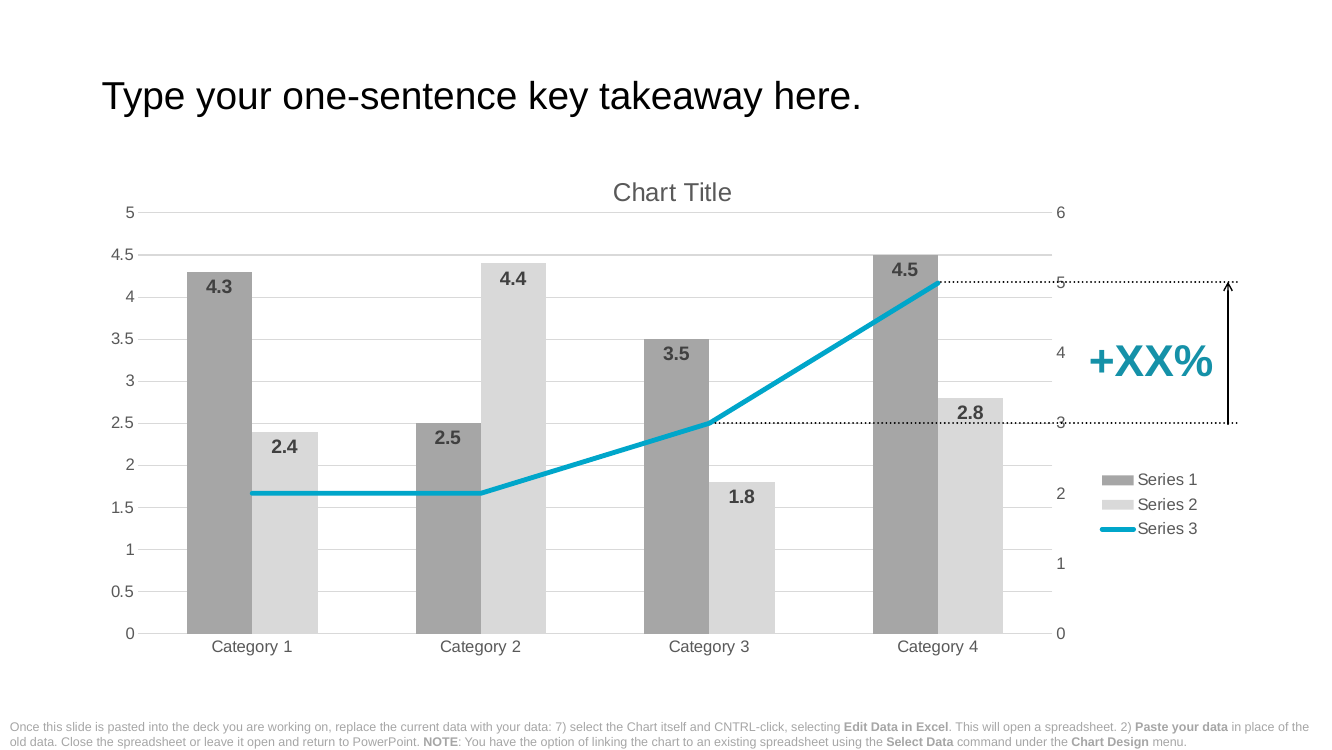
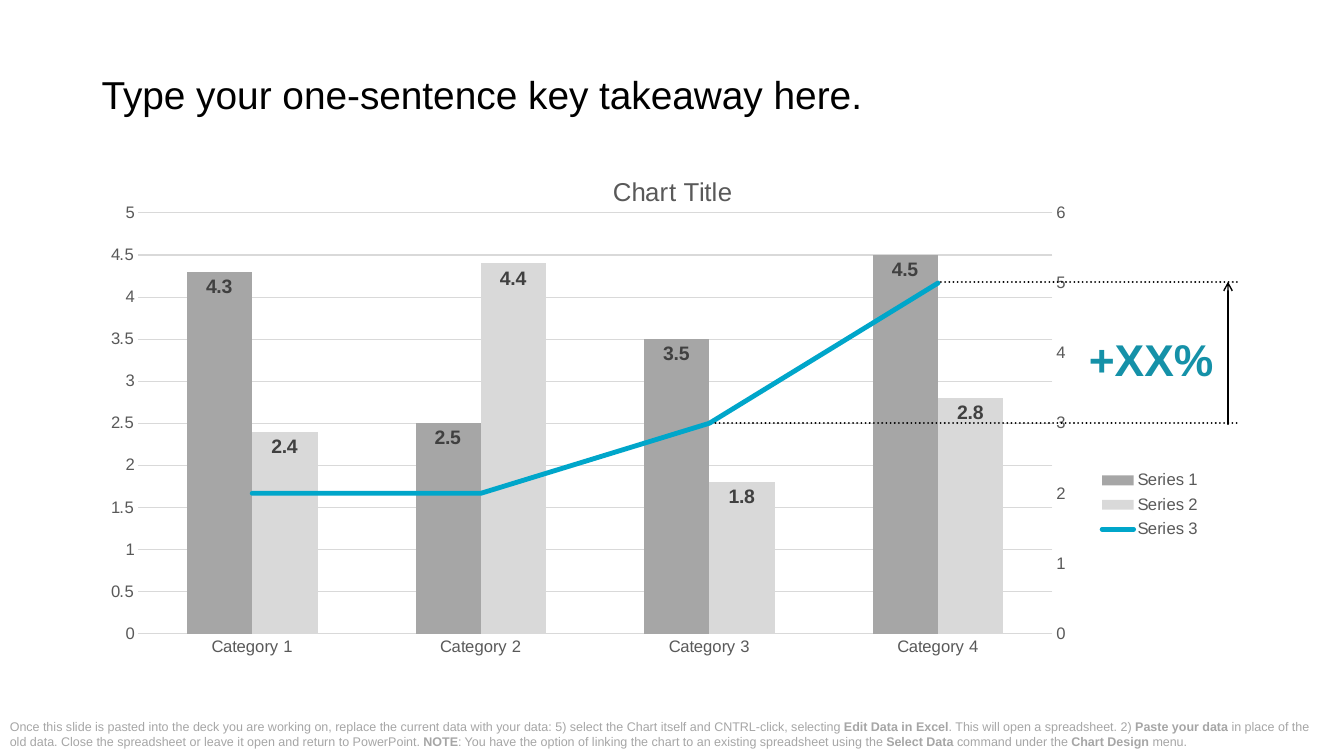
data 7: 7 -> 5
